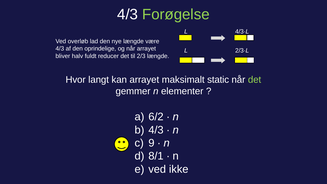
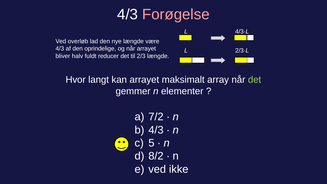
Forøgelse colour: light green -> pink
static: static -> array
6/2: 6/2 -> 7/2
9: 9 -> 5
8/1: 8/1 -> 8/2
